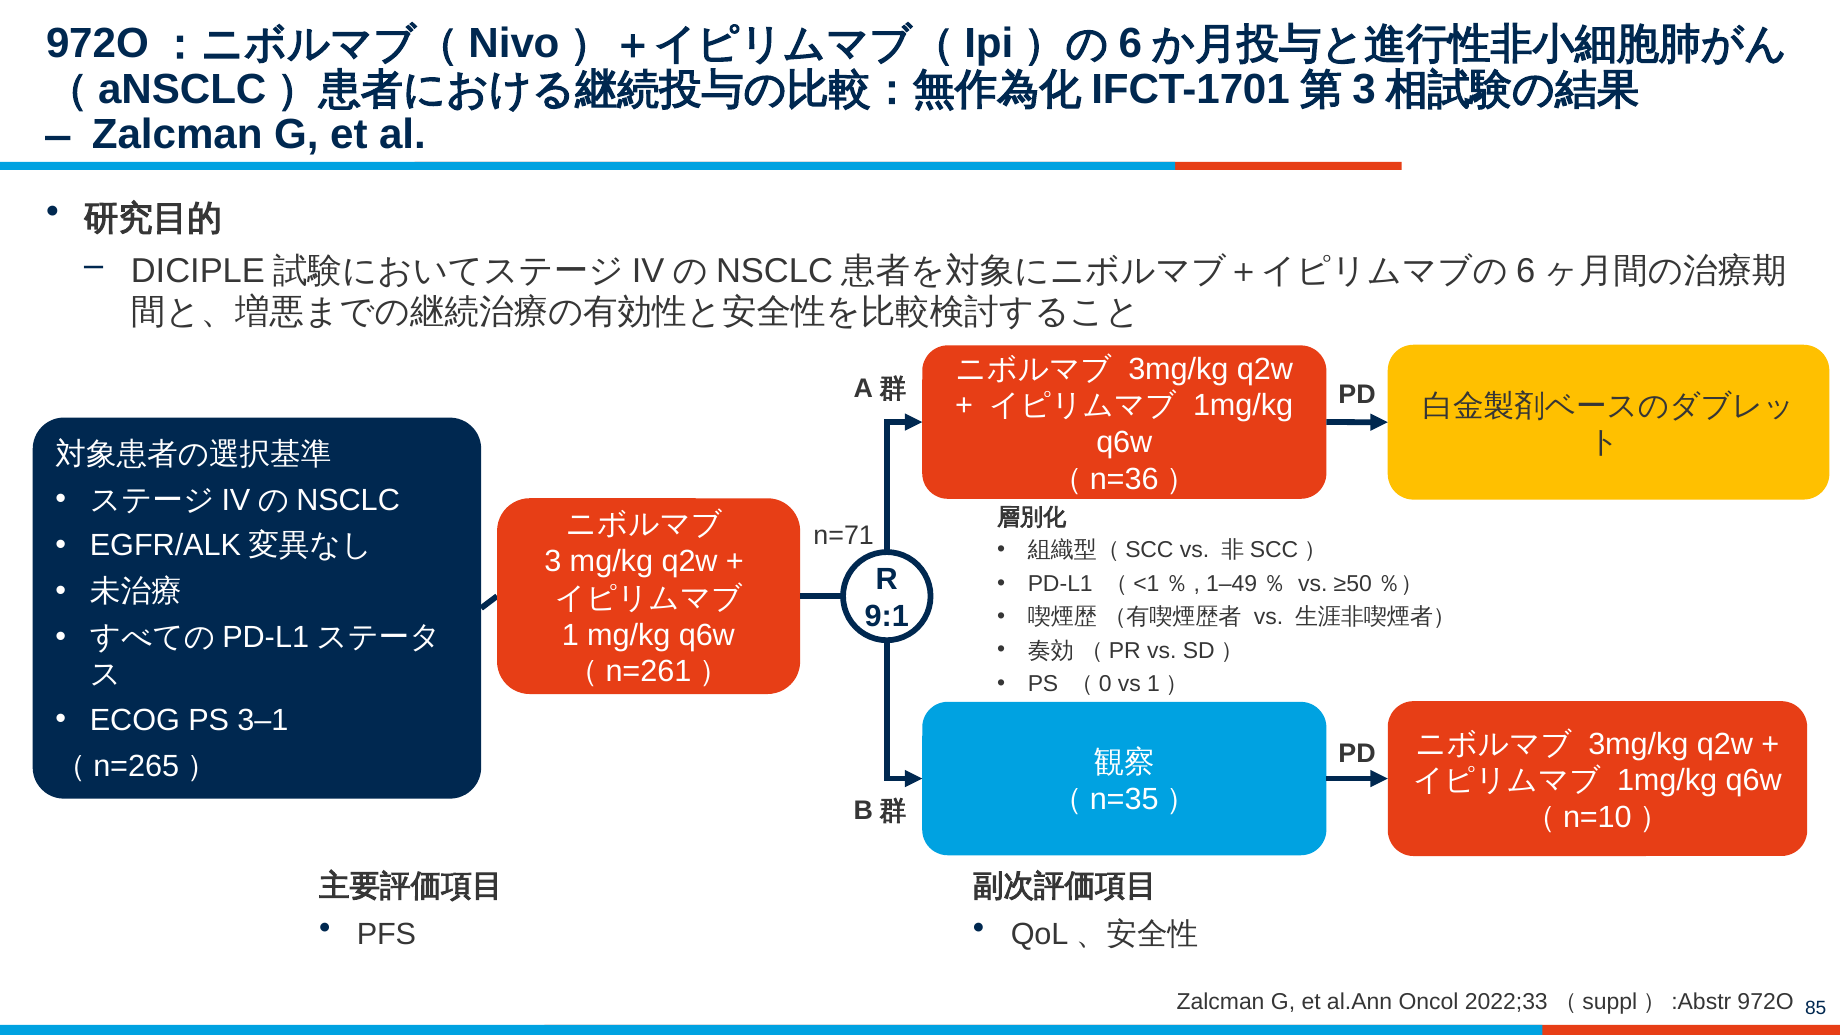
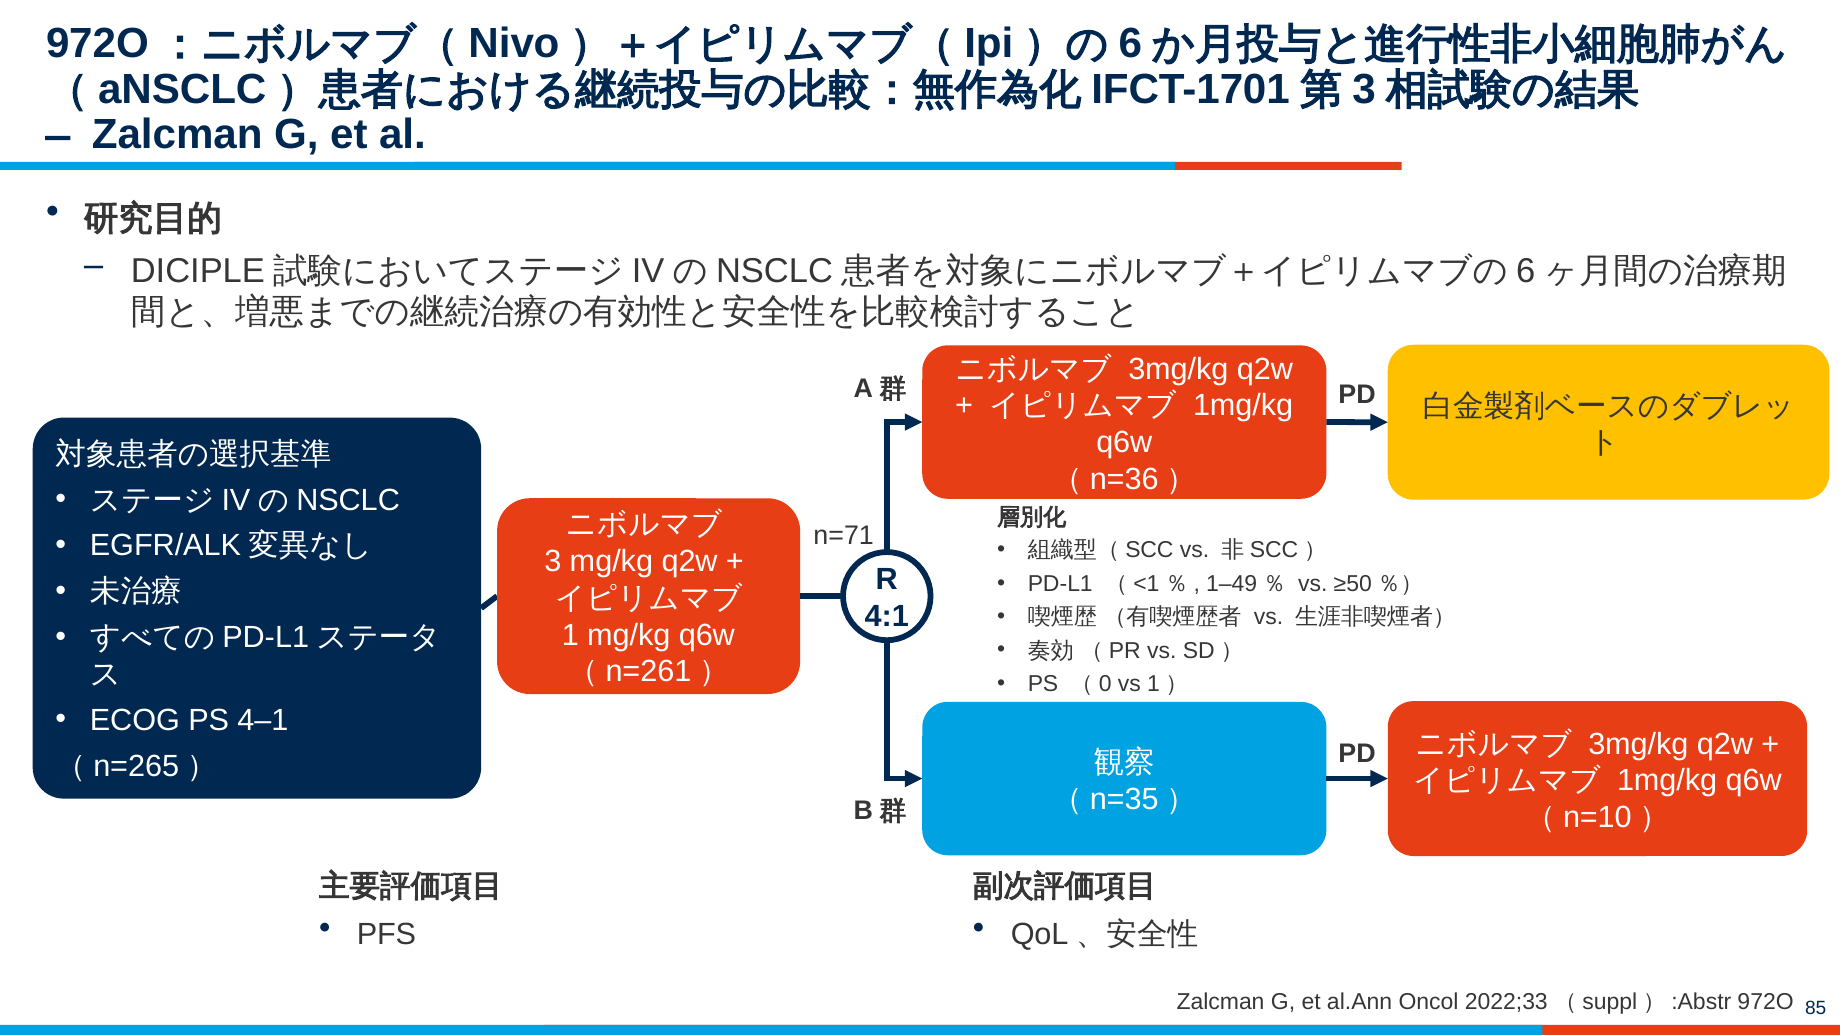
9:1: 9:1 -> 4:1
3–1: 3–1 -> 4–1
